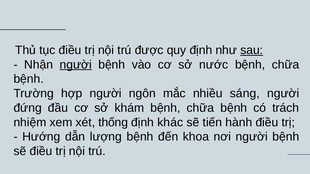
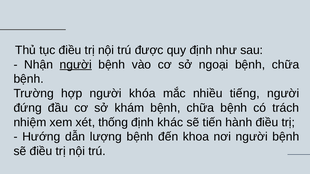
sau underline: present -> none
nước: nước -> ngoại
ngôn: ngôn -> khóa
sáng: sáng -> tiếng
